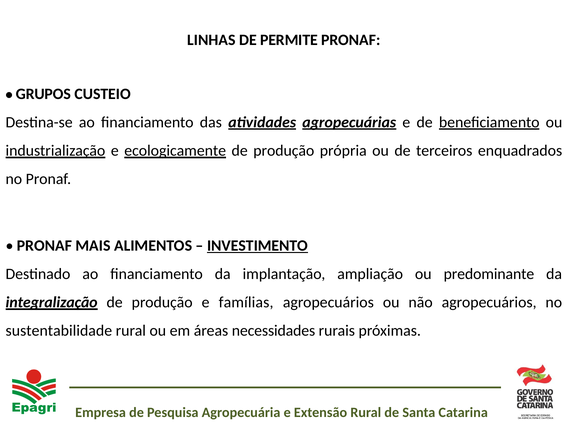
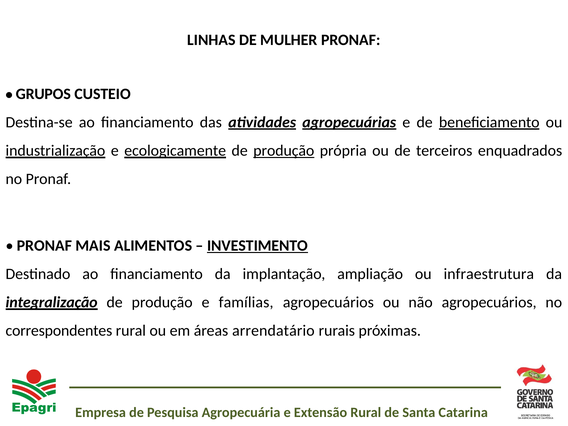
PERMITE: PERMITE -> MULHER
produção at (284, 151) underline: none -> present
predominante: predominante -> infraestrutura
sustentabilidade: sustentabilidade -> correspondentes
necessidades: necessidades -> arrendatário
